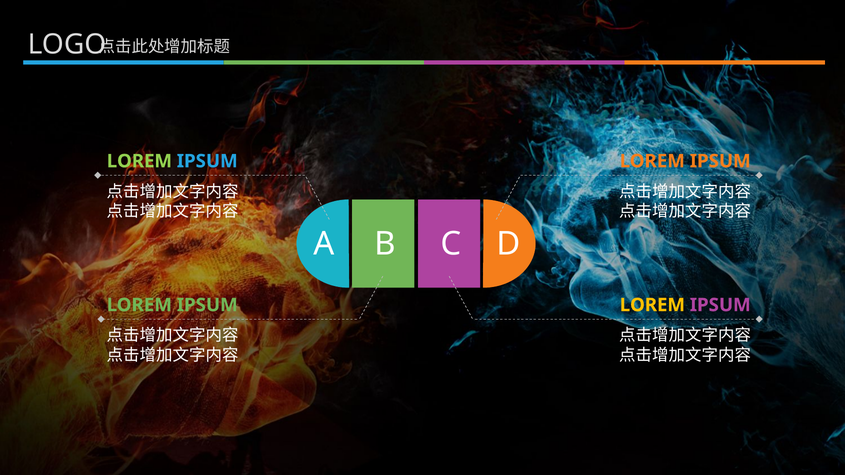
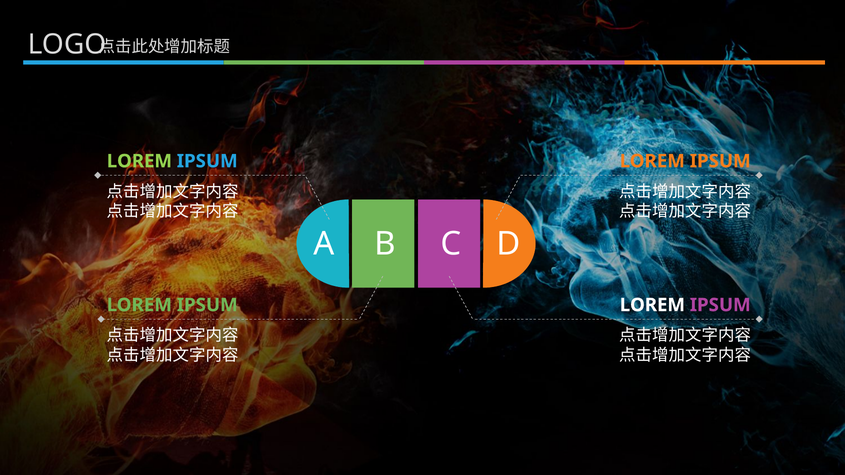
LOREM at (652, 305) colour: yellow -> white
